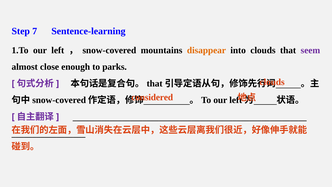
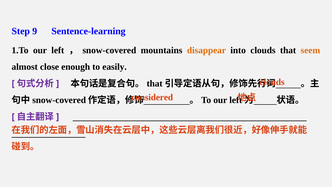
7: 7 -> 9
seem colour: purple -> orange
parks: parks -> easily
